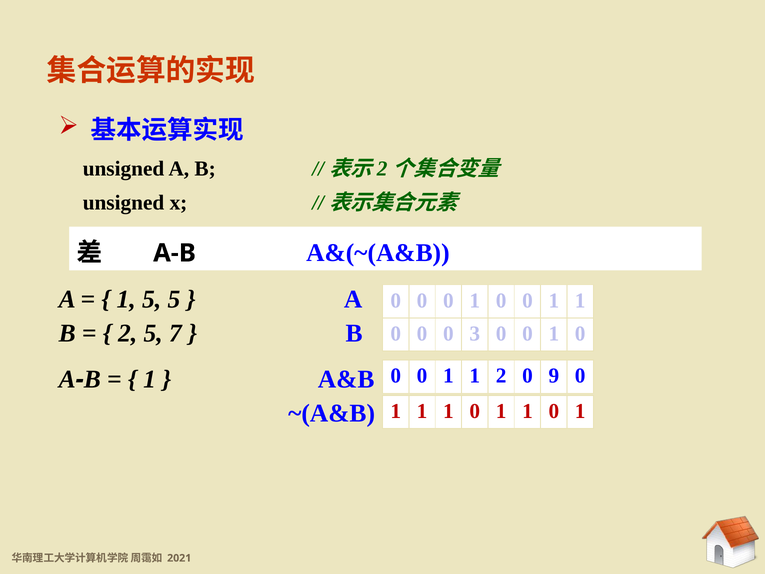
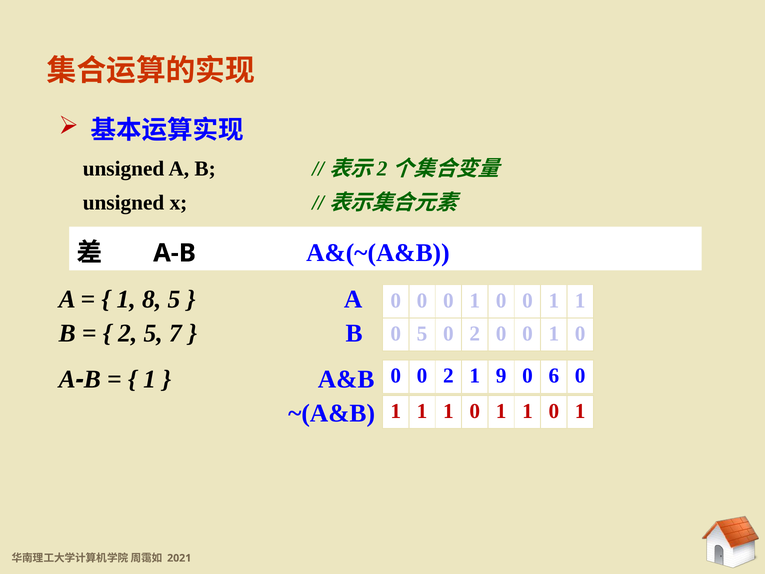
1 5: 5 -> 8
0 at (422, 334): 0 -> 5
3 at (475, 334): 3 -> 2
1 at (448, 376): 1 -> 2
1 2: 2 -> 9
9: 9 -> 6
